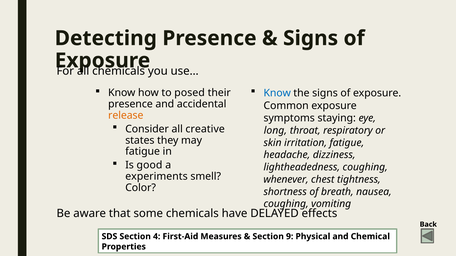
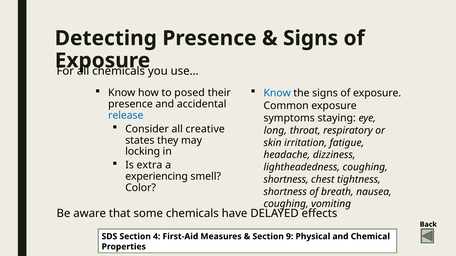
release colour: orange -> blue
fatigue at (143, 152): fatigue -> locking
good: good -> extra
experiments: experiments -> experiencing
whenever at (286, 180): whenever -> shortness
